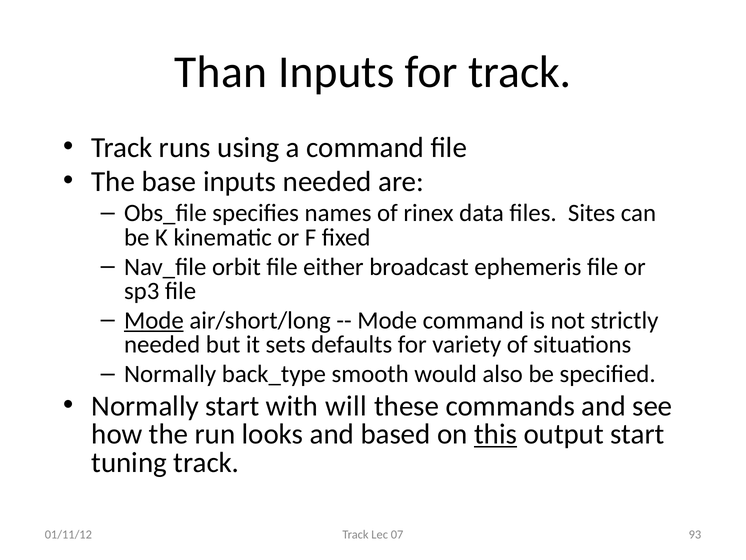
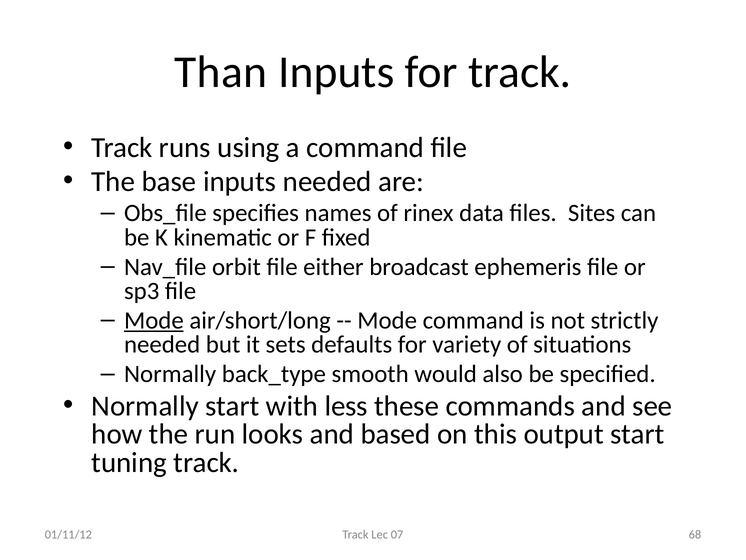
will: will -> less
this underline: present -> none
93: 93 -> 68
